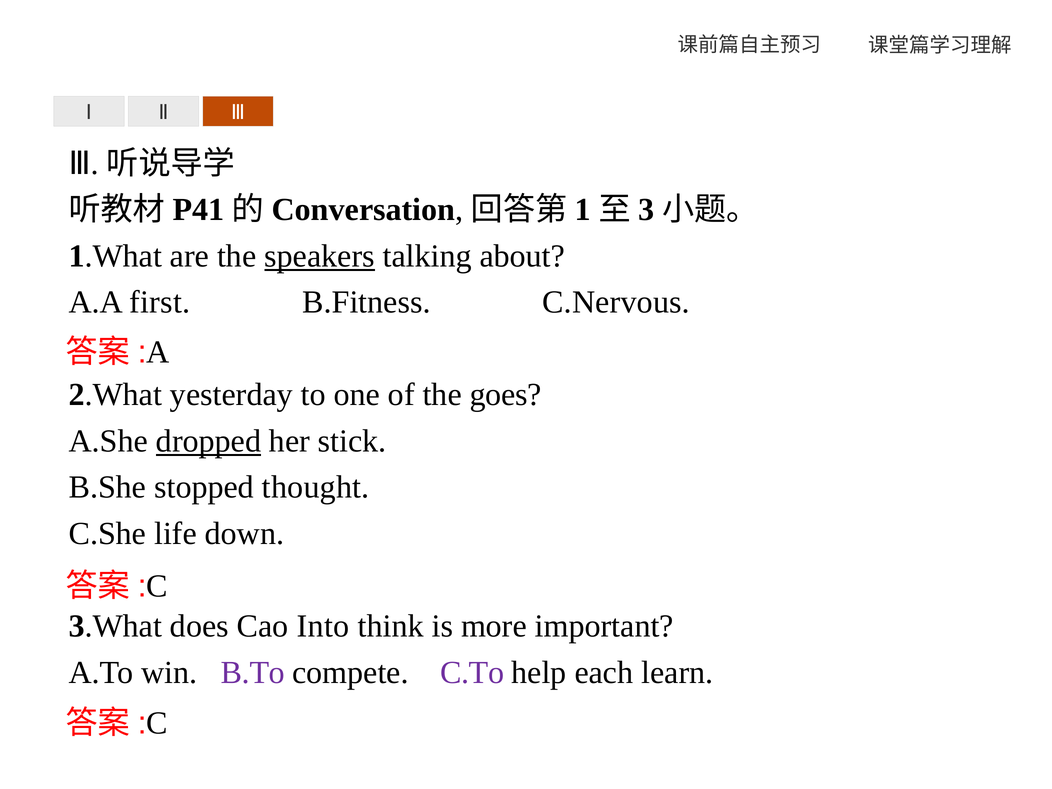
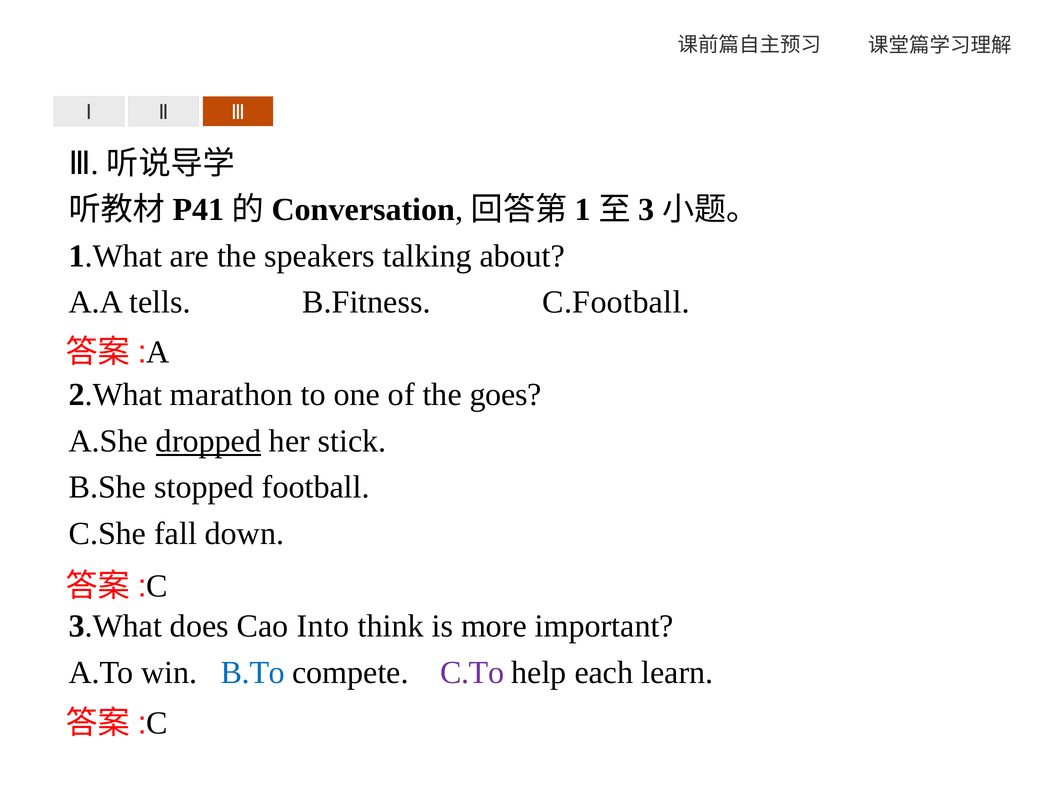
speakers underline: present -> none
first: first -> tells
C.Nervous: C.Nervous -> C.Football
yesterday: yesterday -> marathon
thought: thought -> football
life: life -> fall
B.To colour: purple -> blue
